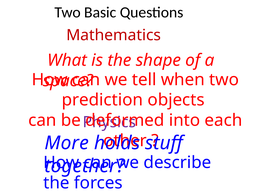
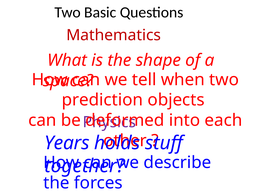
More: More -> Years
